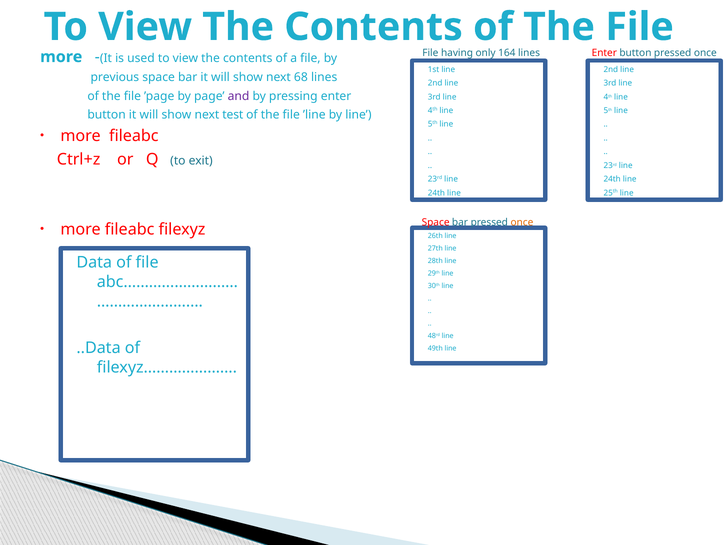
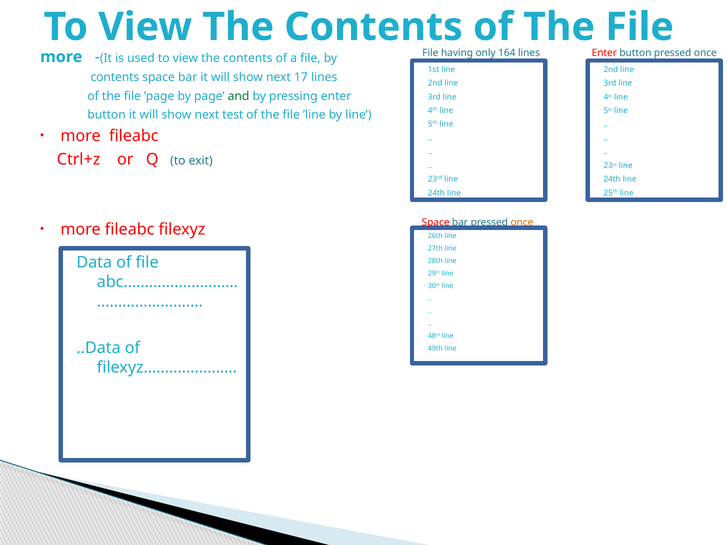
previous at (115, 78): previous -> contents
68: 68 -> 17
and colour: purple -> green
